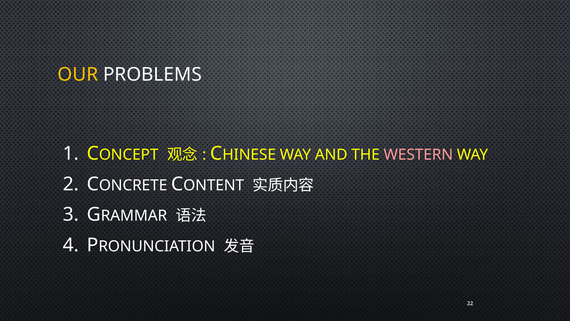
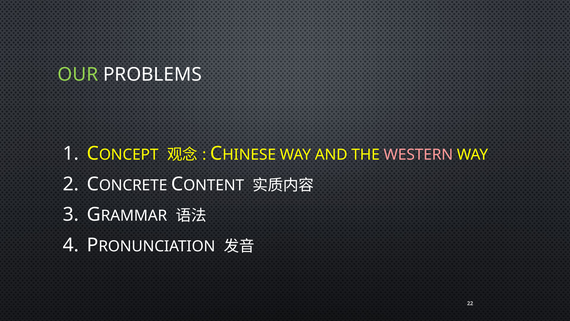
OUR colour: yellow -> light green
